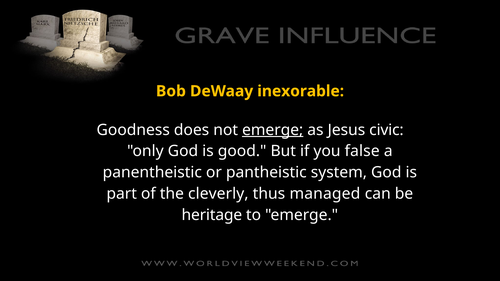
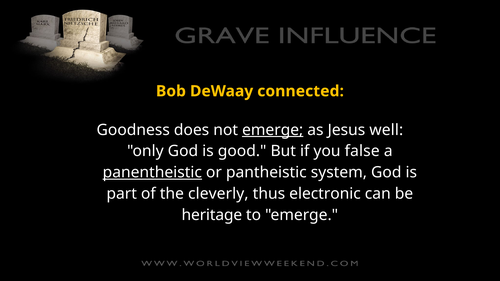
inexorable: inexorable -> connected
civic: civic -> well
panentheistic underline: none -> present
managed: managed -> electronic
